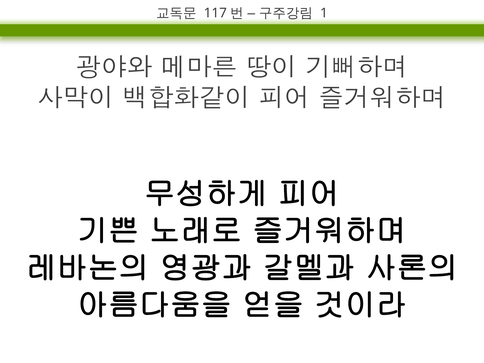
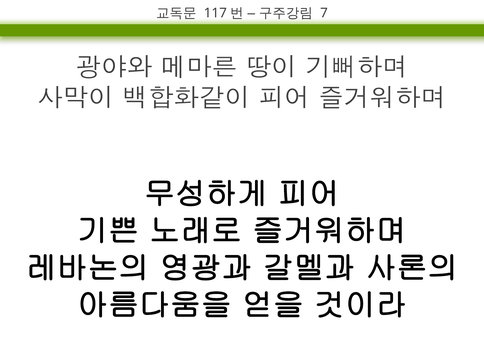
1: 1 -> 7
